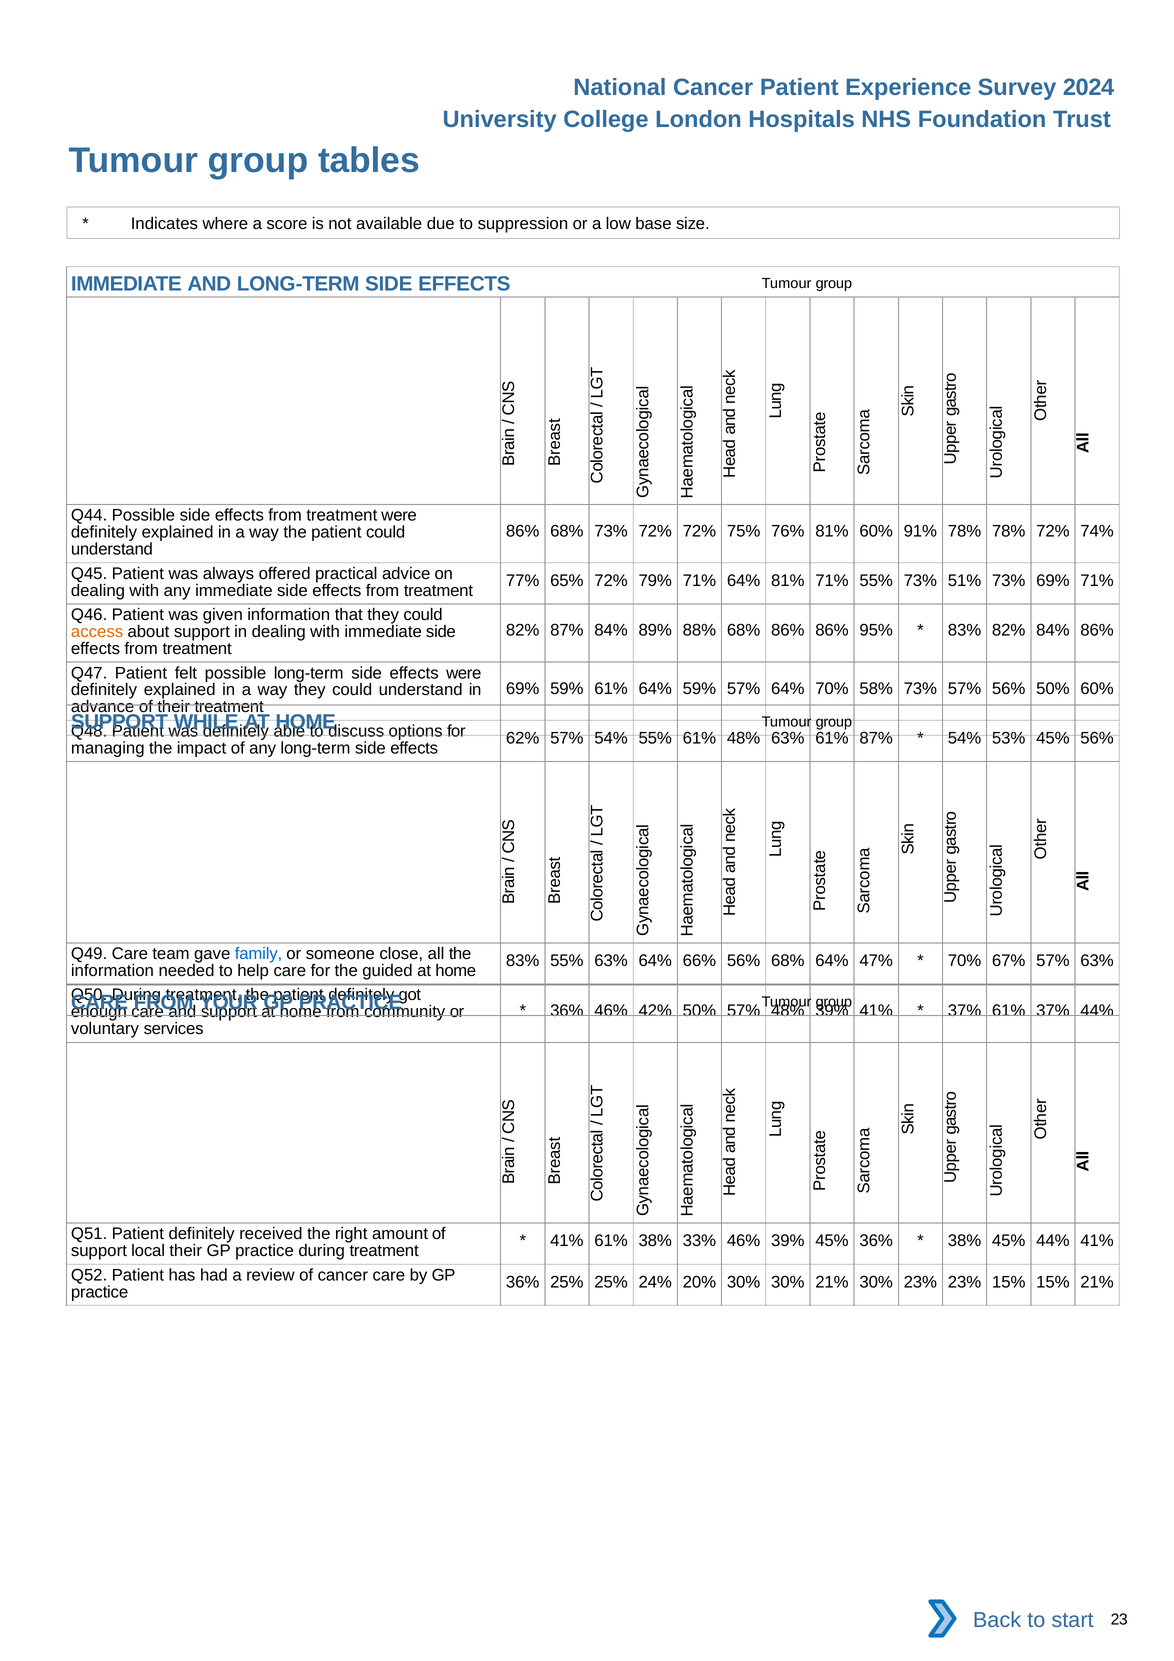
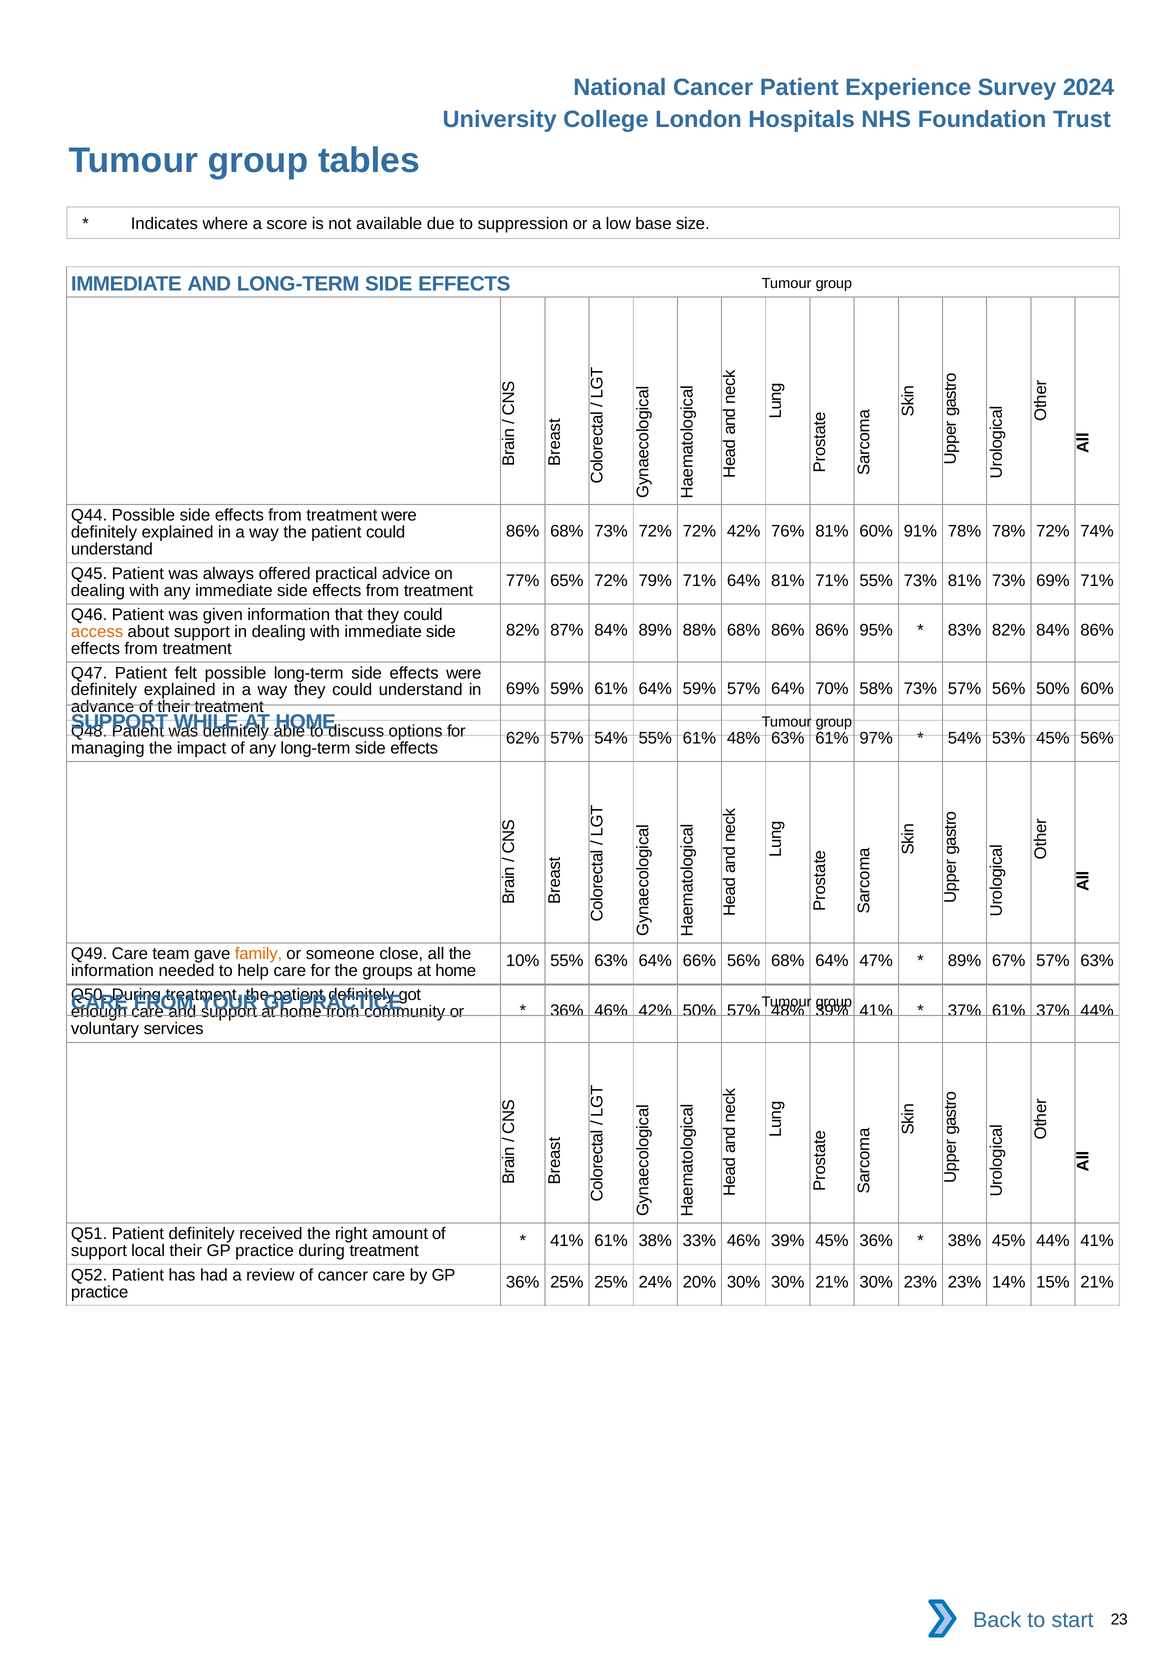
72% 75%: 75% -> 42%
73% 51%: 51% -> 81%
61% 87%: 87% -> 97%
family colour: blue -> orange
83% at (523, 961): 83% -> 10%
70% at (965, 961): 70% -> 89%
guided: guided -> groups
23% 15%: 15% -> 14%
